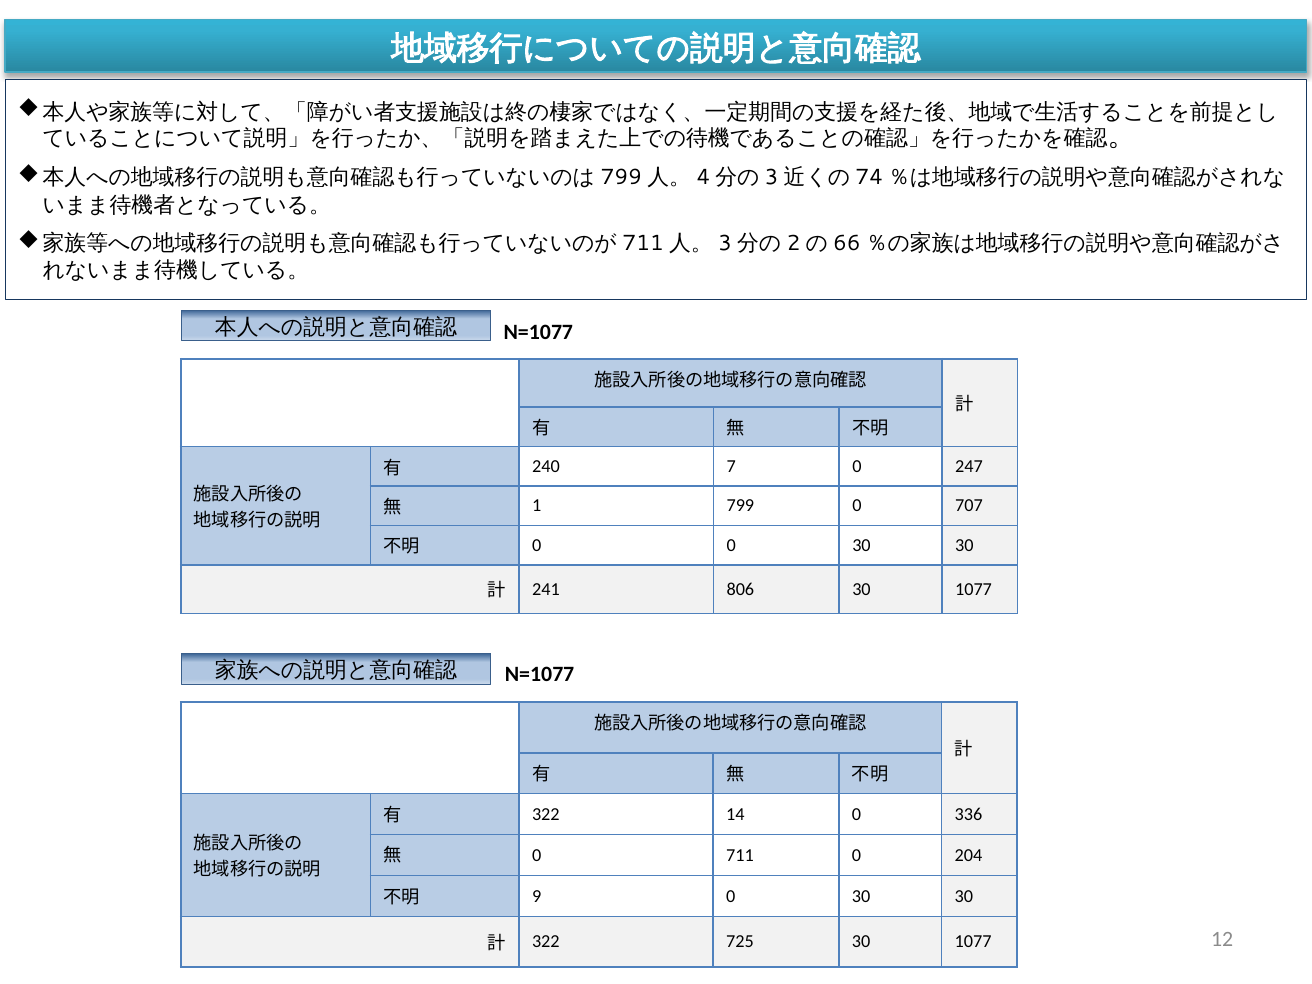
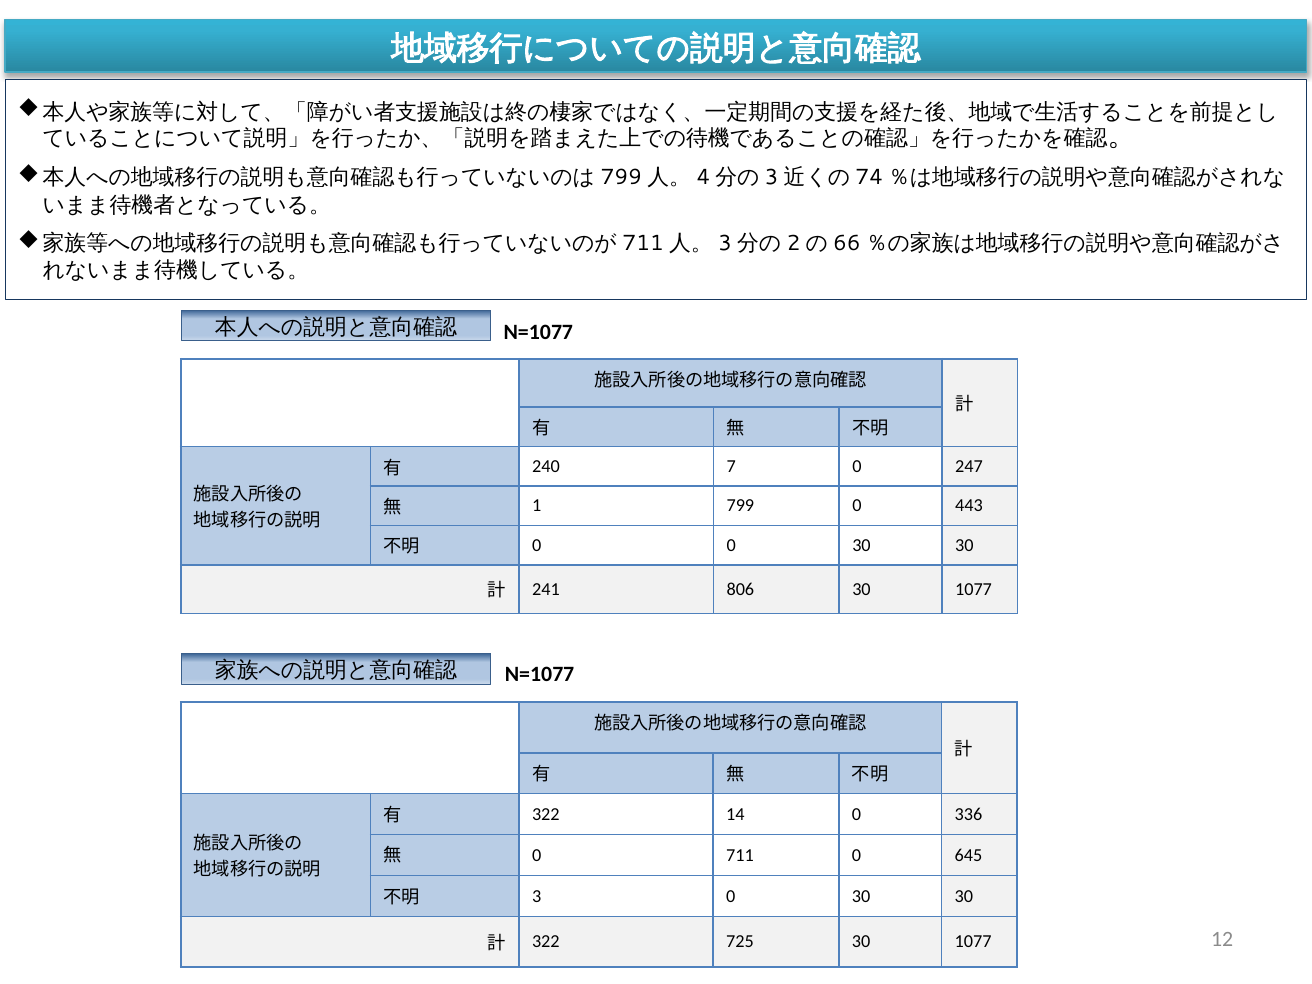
707: 707 -> 443
204: 204 -> 645
9: 9 -> 3
